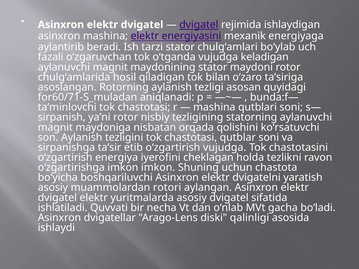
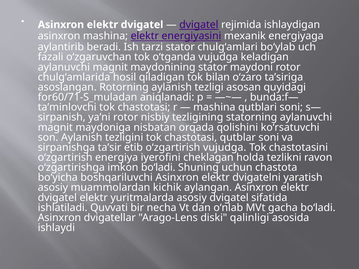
imkon imkon: imkon -> boʻladi
rotori: rotori -> kichik
